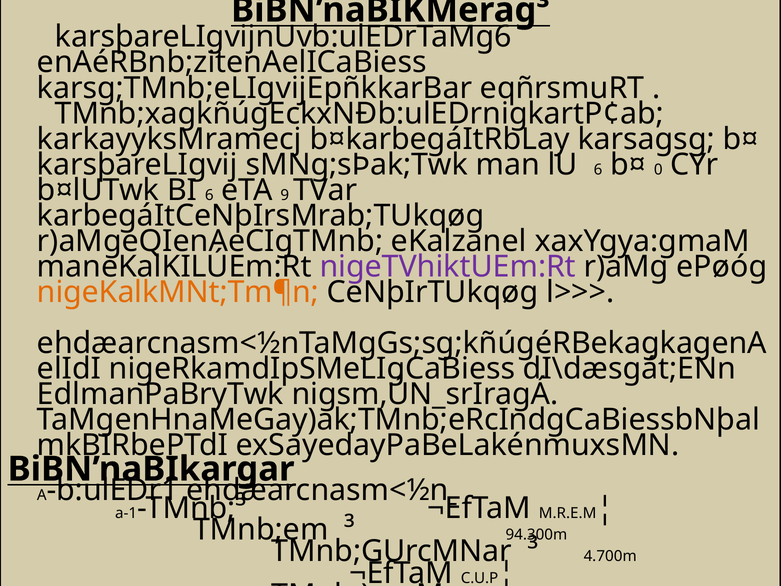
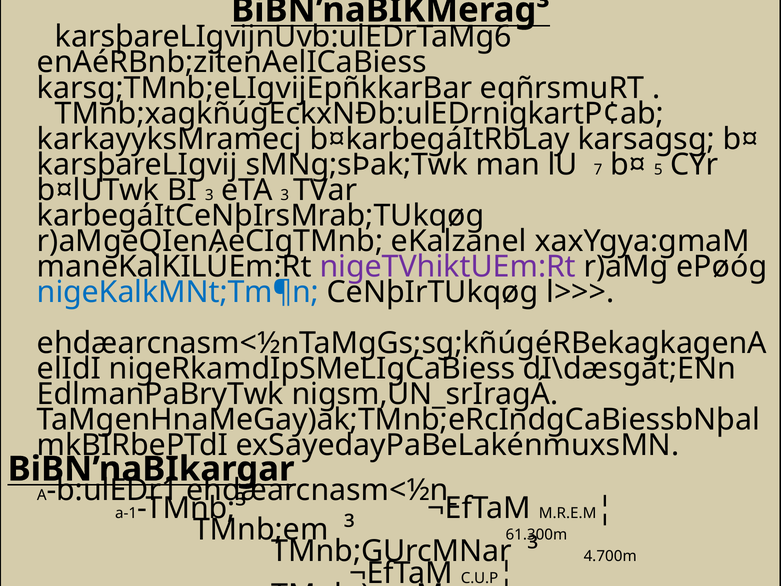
lU 6: 6 -> 7
0: 0 -> 5
BI 6: 6 -> 3
eTA 9: 9 -> 3
nigeKalkMNt;Tm¶n colour: orange -> blue
94.300m: 94.300m -> 61.300m
